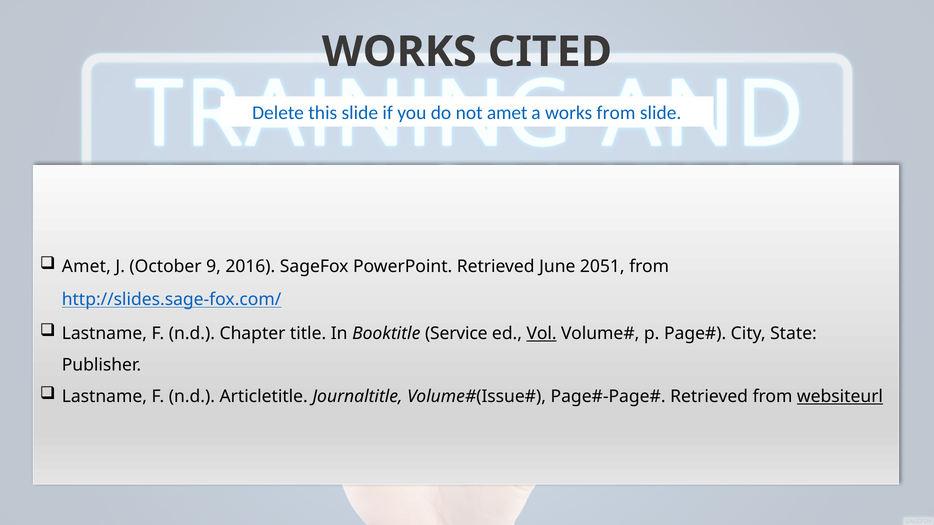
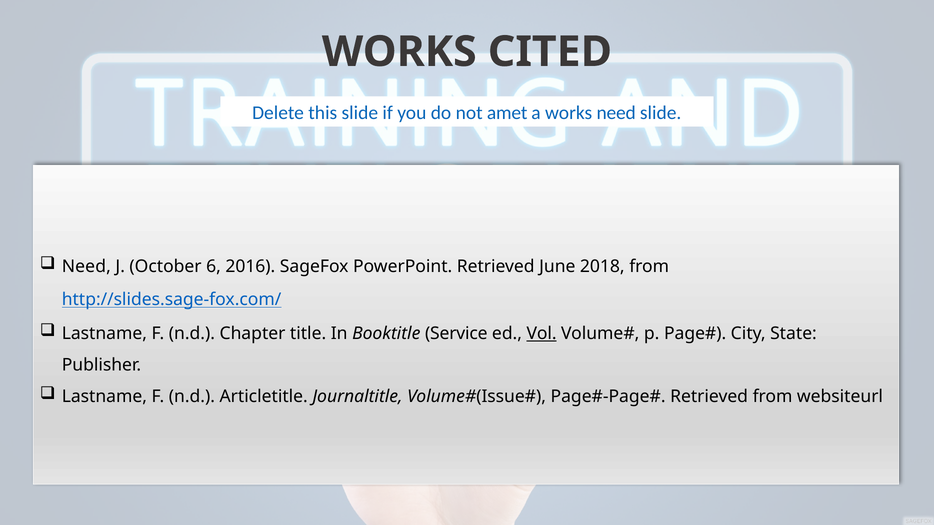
works from: from -> need
Amet at (86, 267): Amet -> Need
9: 9 -> 6
2051: 2051 -> 2018
websiteurl underline: present -> none
